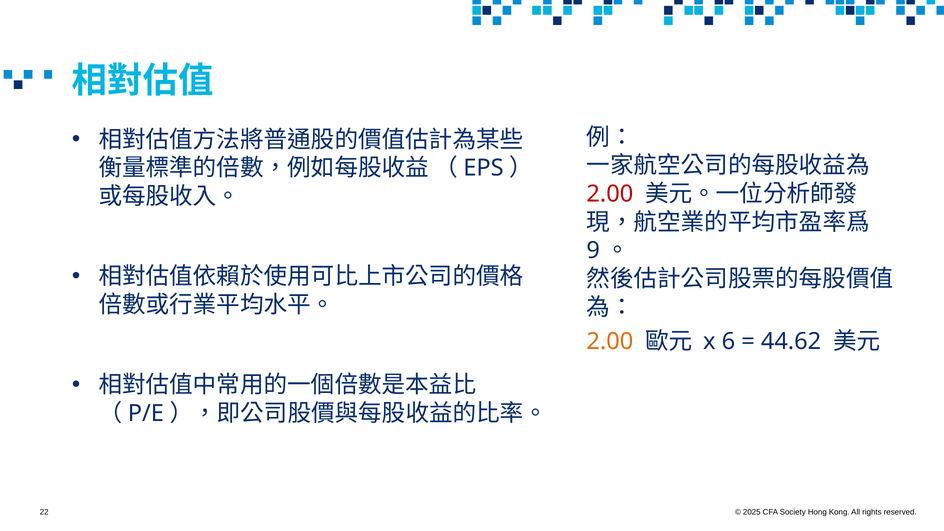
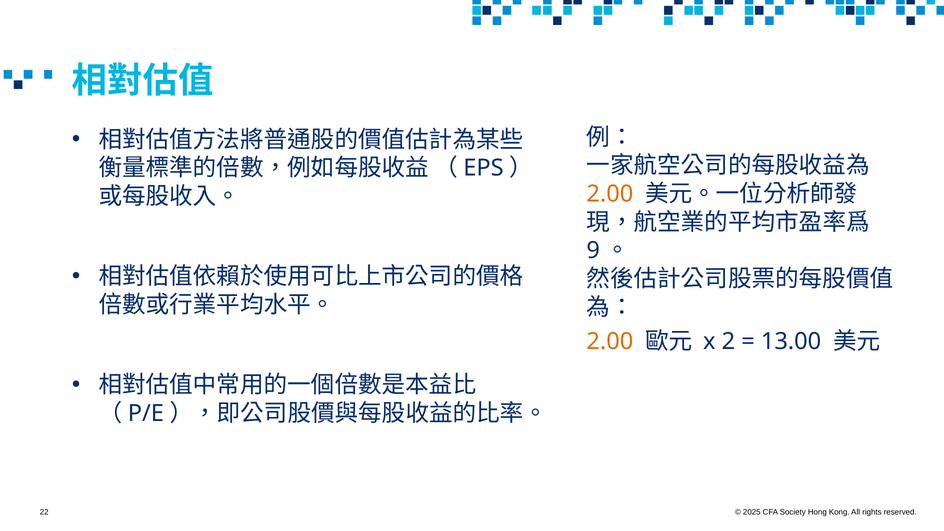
2.00 at (610, 194) colour: red -> orange
6: 6 -> 2
44.62: 44.62 -> 13.00
